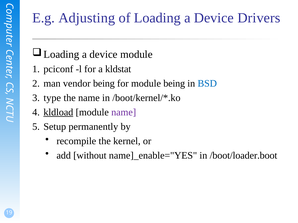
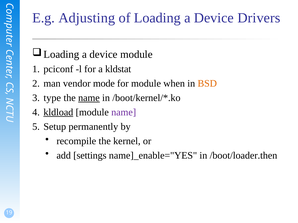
vendor being: being -> mode
module being: being -> when
BSD colour: blue -> orange
name at (89, 98) underline: none -> present
without: without -> settings
/boot/loader.boot: /boot/loader.boot -> /boot/loader.then
